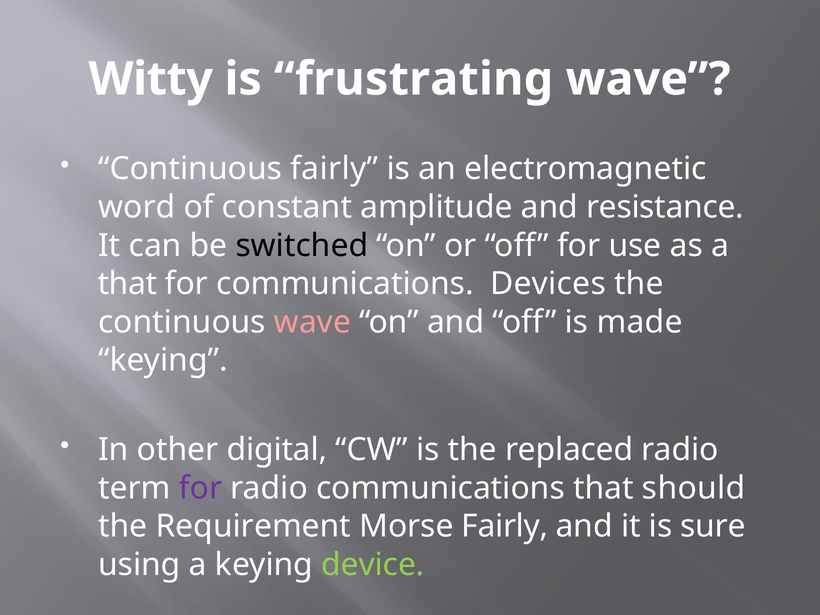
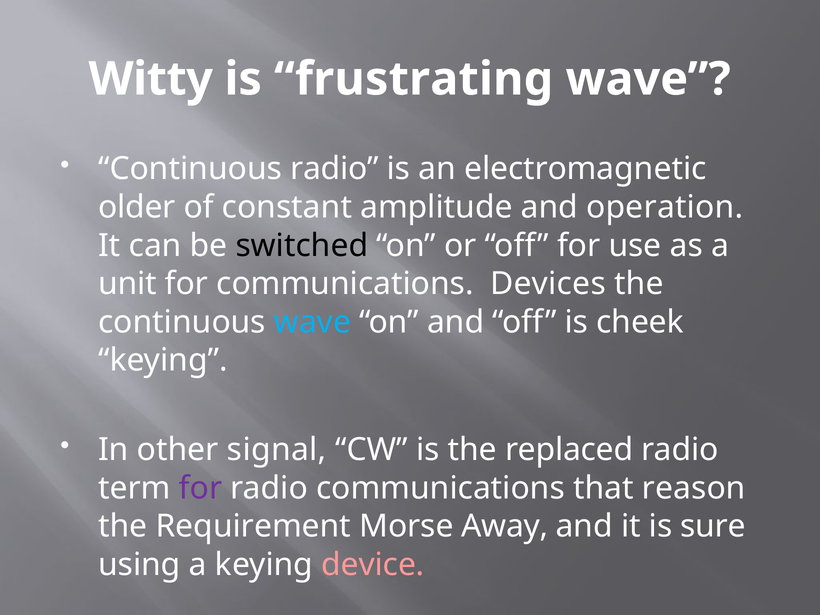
Continuous fairly: fairly -> radio
word: word -> older
resistance: resistance -> operation
that at (128, 284): that -> unit
wave at (313, 322) colour: pink -> light blue
made: made -> cheek
digital: digital -> signal
should: should -> reason
Morse Fairly: Fairly -> Away
device colour: light green -> pink
